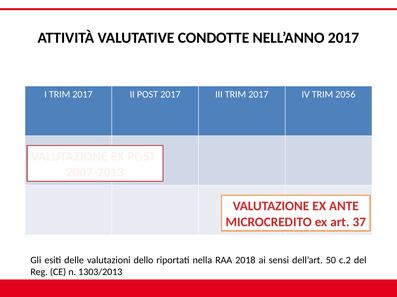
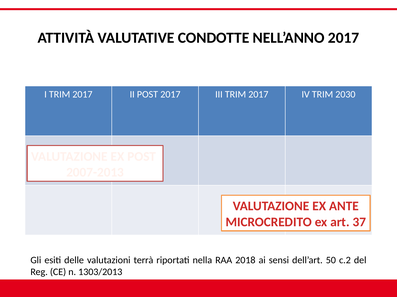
2056: 2056 -> 2030
dello: dello -> terrà
